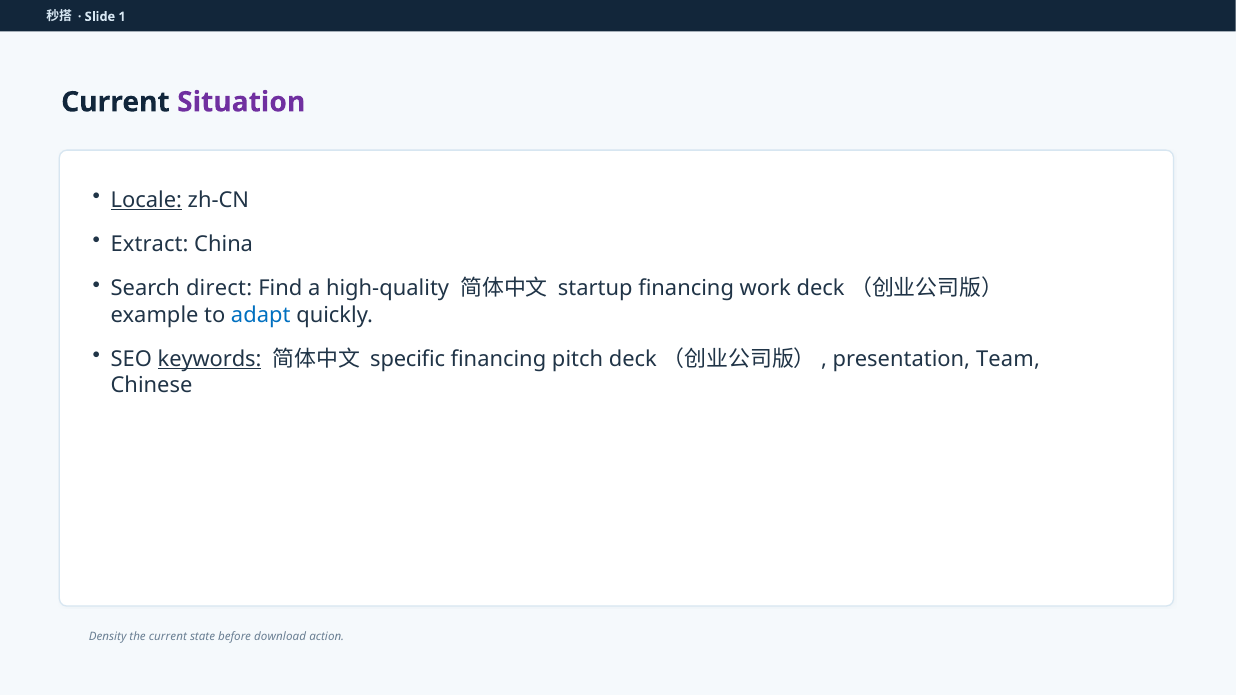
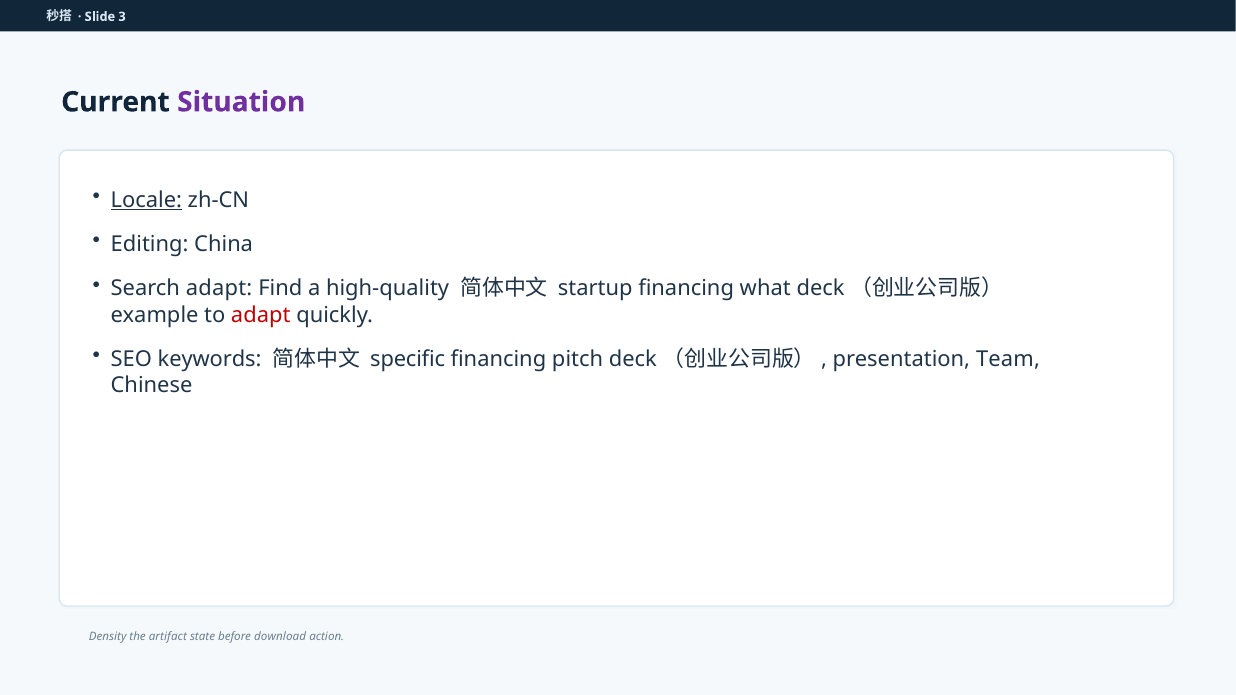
1: 1 -> 3
Extract: Extract -> Editing
Search direct: direct -> adapt
work: work -> what
adapt at (261, 315) colour: blue -> red
keywords underline: present -> none
the current: current -> artifact
